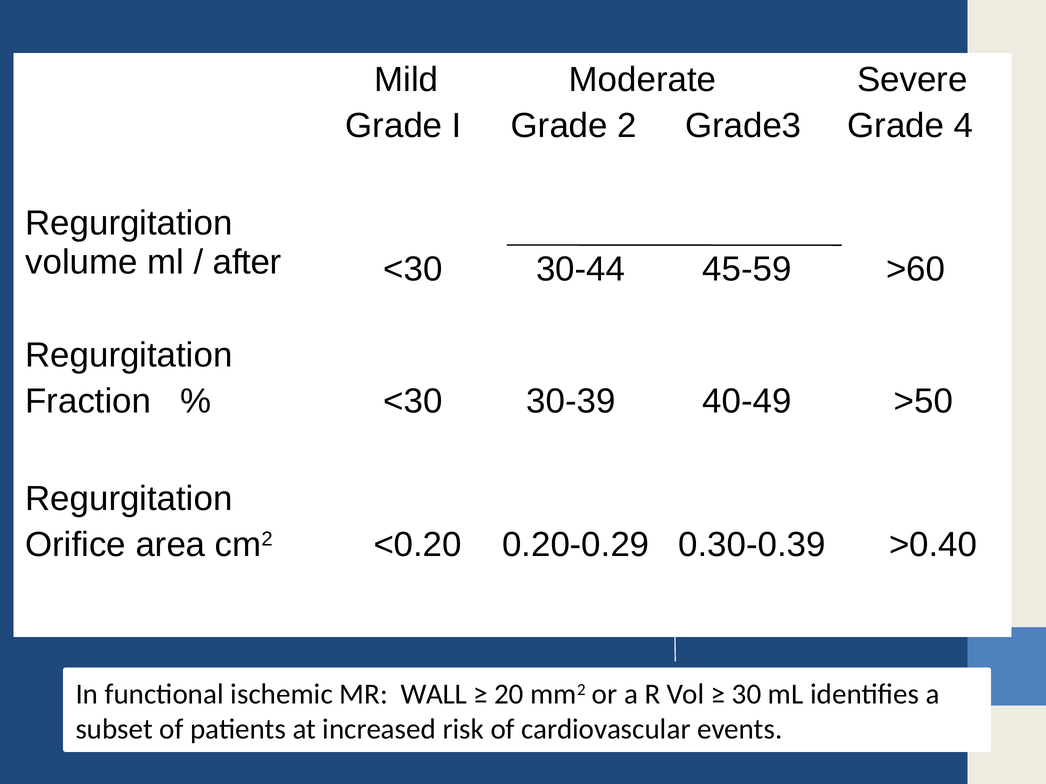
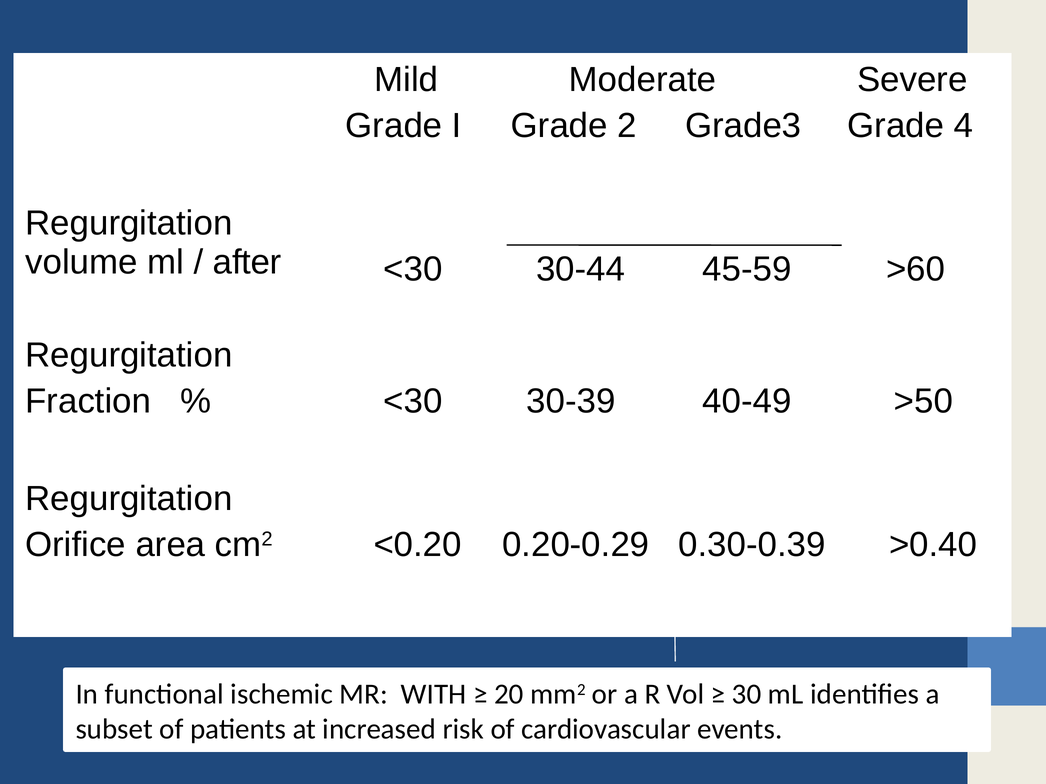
WALL: WALL -> WITH
